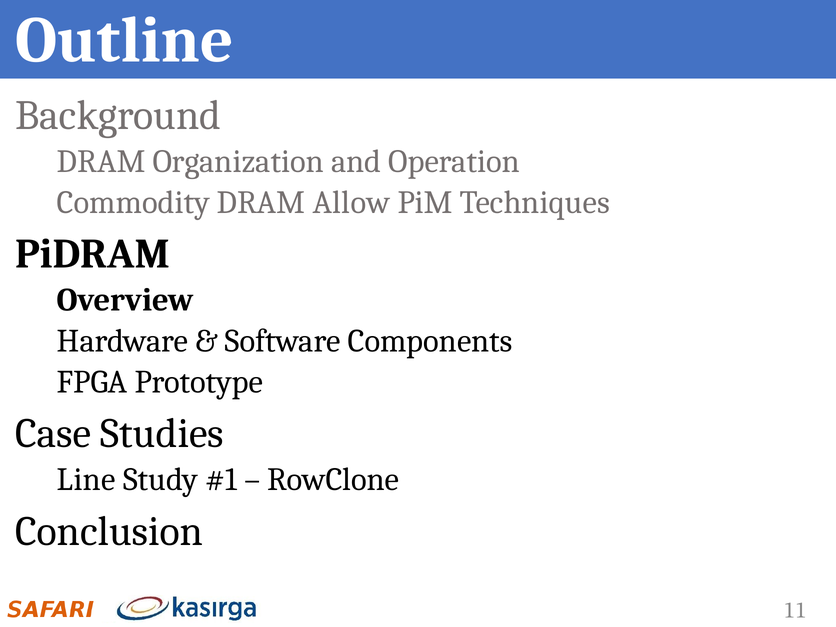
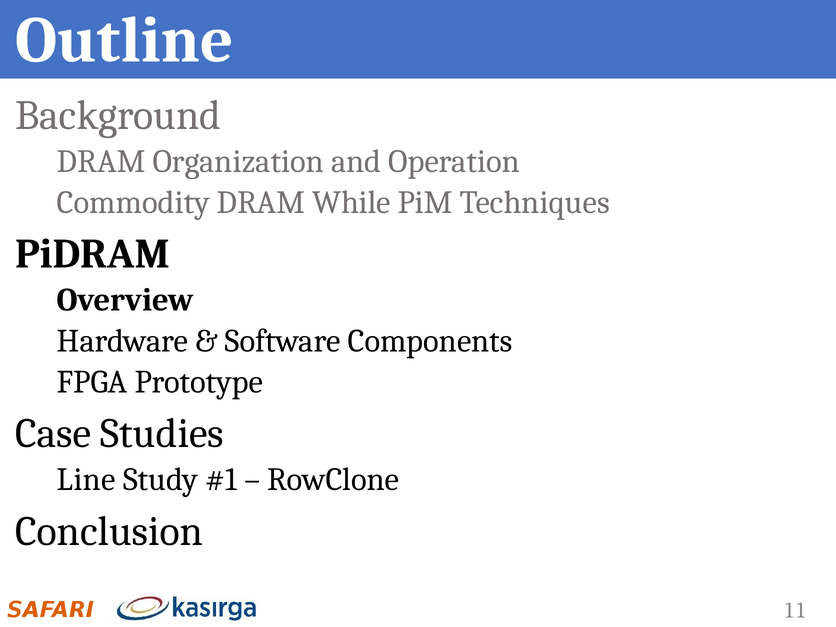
Allow: Allow -> While
